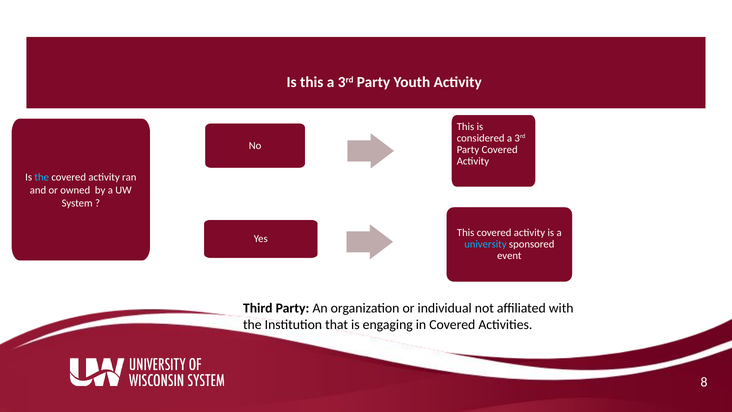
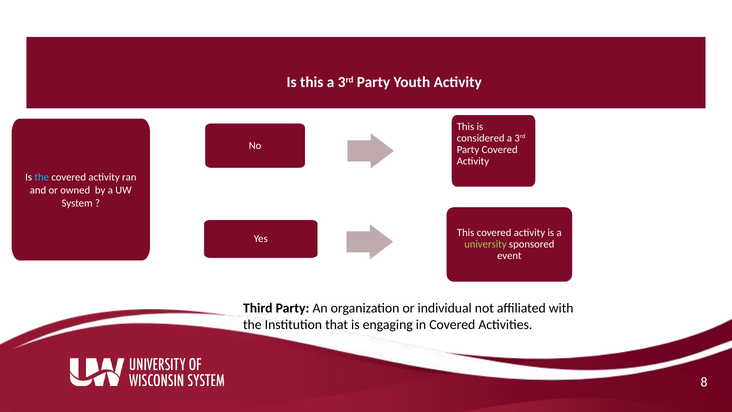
university colour: light blue -> light green
